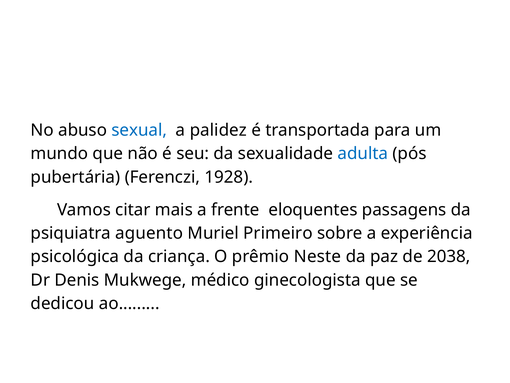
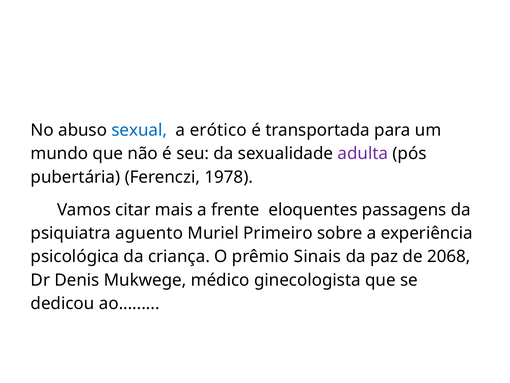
palidez: palidez -> erótico
adulta colour: blue -> purple
1928: 1928 -> 1978
Neste: Neste -> Sinais
2038: 2038 -> 2068
